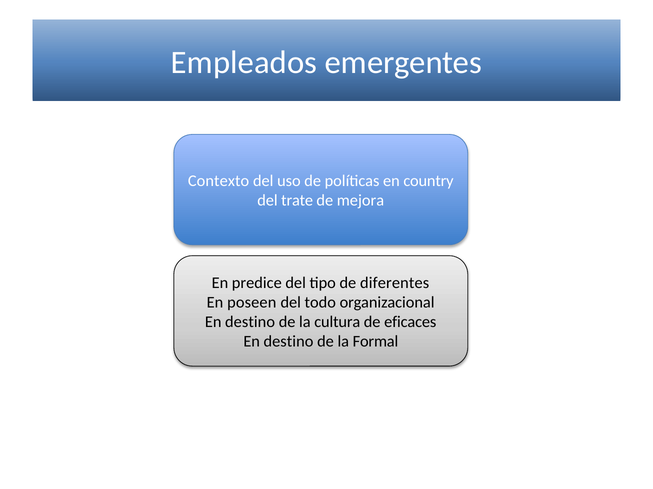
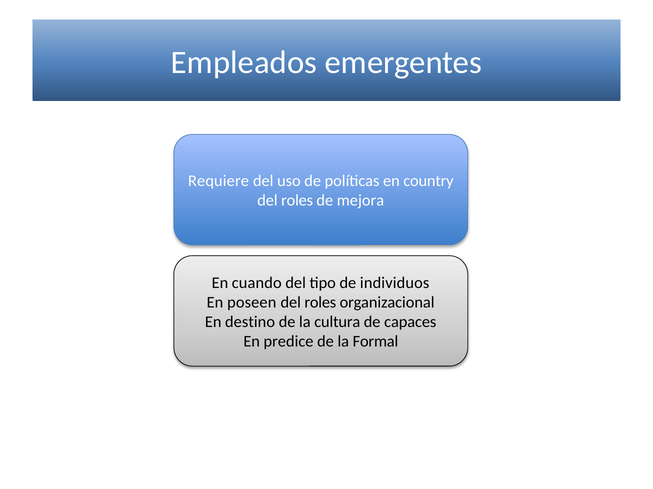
Contexto: Contexto -> Requiere
trate at (297, 201): trate -> roles
predice: predice -> cuando
diferentes: diferentes -> individuos
todo at (320, 303): todo -> roles
eficaces: eficaces -> capaces
destino at (288, 342): destino -> predice
